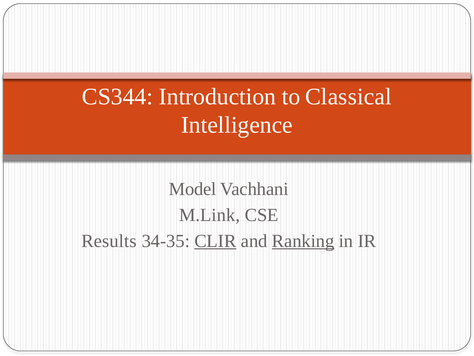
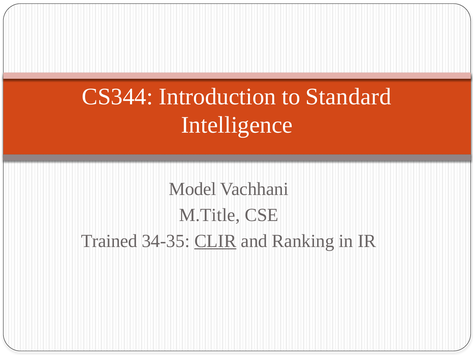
Classical: Classical -> Standard
M.Link: M.Link -> M.Title
Results: Results -> Trained
Ranking underline: present -> none
